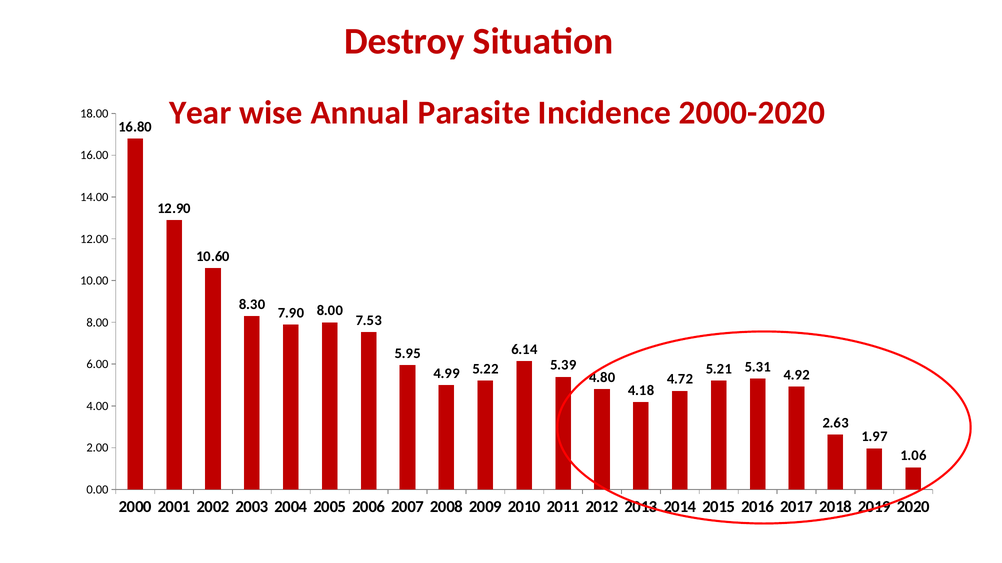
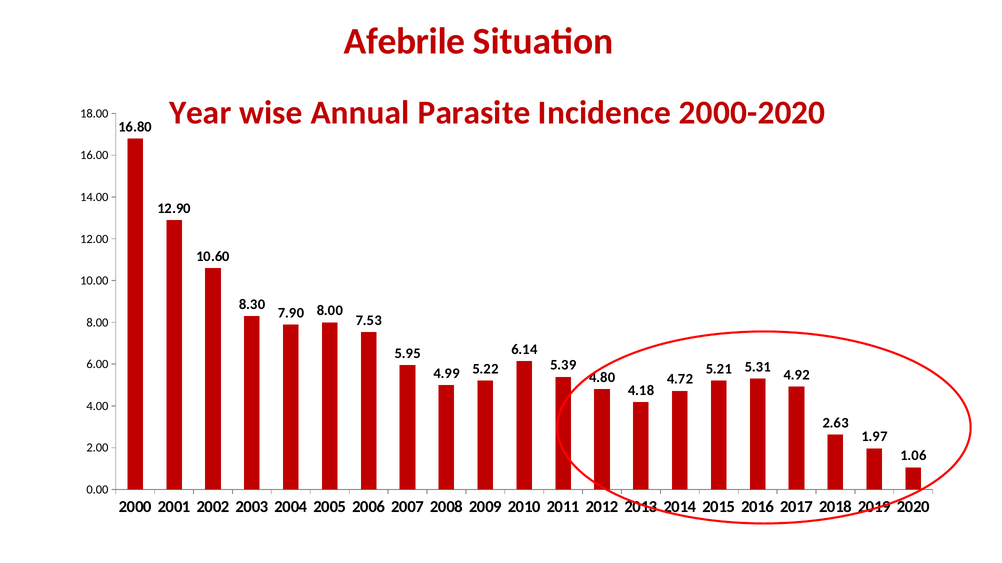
Destroy: Destroy -> Afebrile
